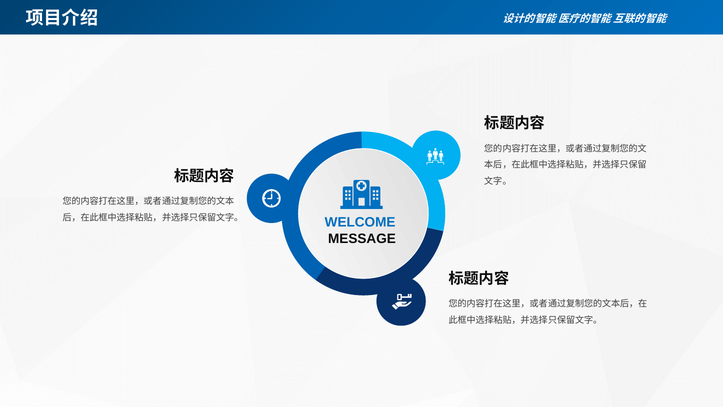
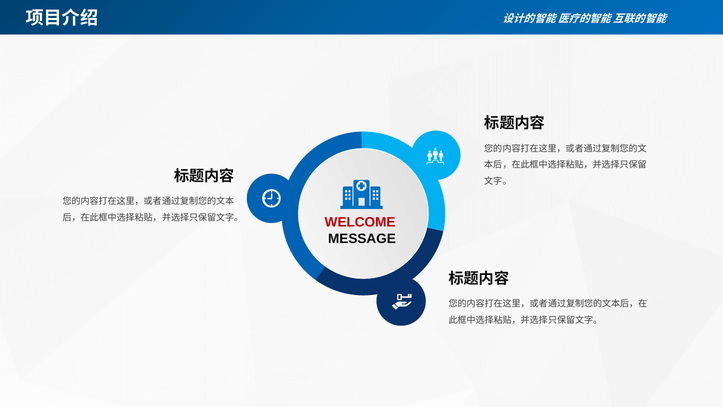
WELCOME colour: blue -> red
